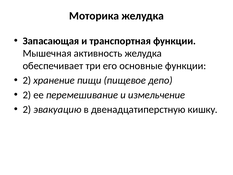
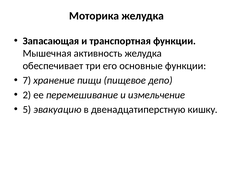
2 at (27, 80): 2 -> 7
2 at (27, 109): 2 -> 5
